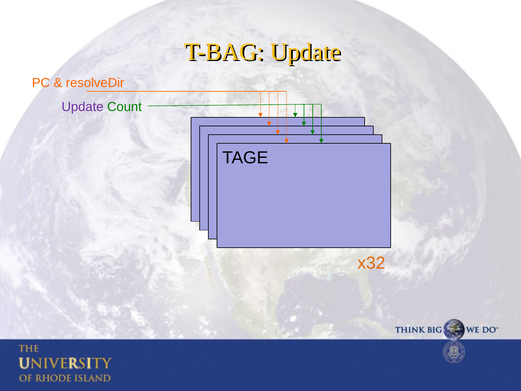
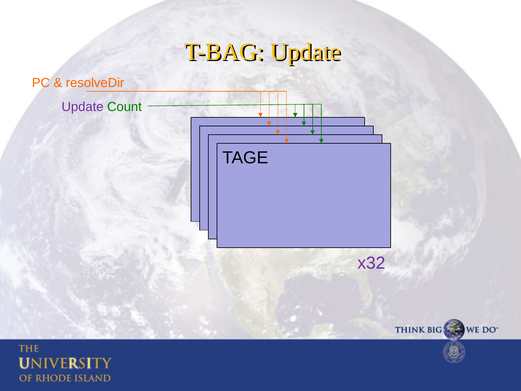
x32 colour: orange -> purple
